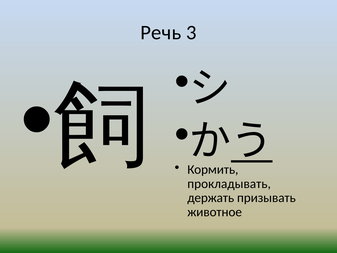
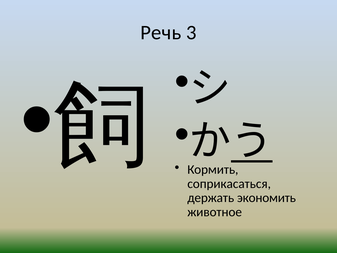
прокладывать: прокладывать -> соприкасаться
призывать: призывать -> экономить
